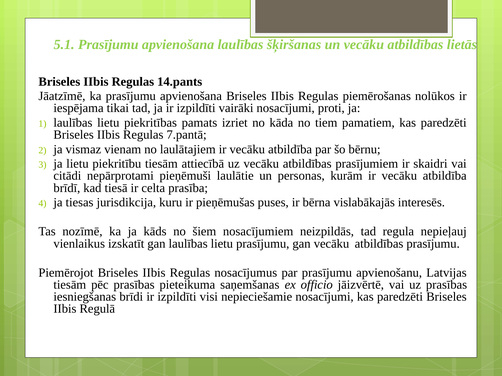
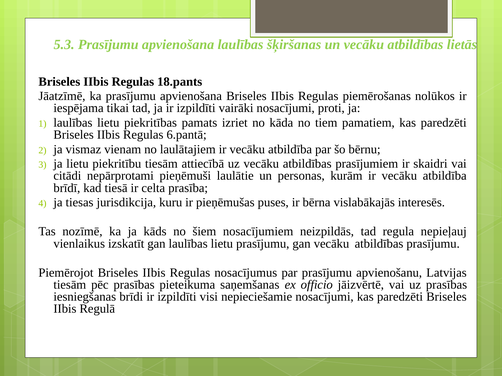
5.1: 5.1 -> 5.3
14.pants: 14.pants -> 18.pants
7.pantā: 7.pantā -> 6.pantā
